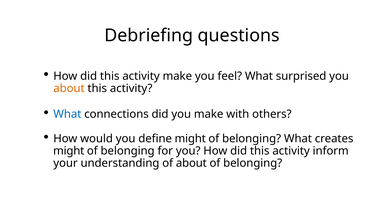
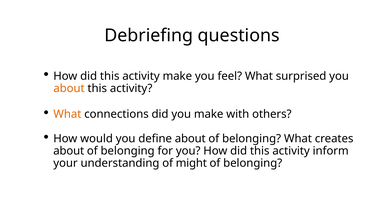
What at (67, 114) colour: blue -> orange
define might: might -> about
might at (69, 151): might -> about
of about: about -> might
